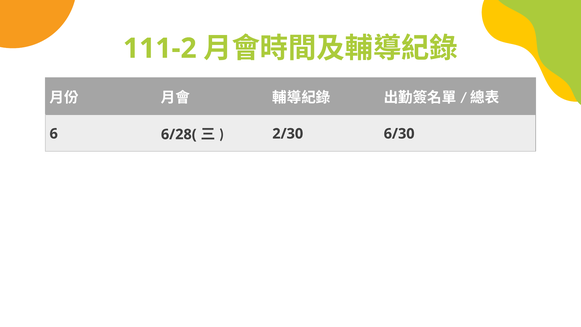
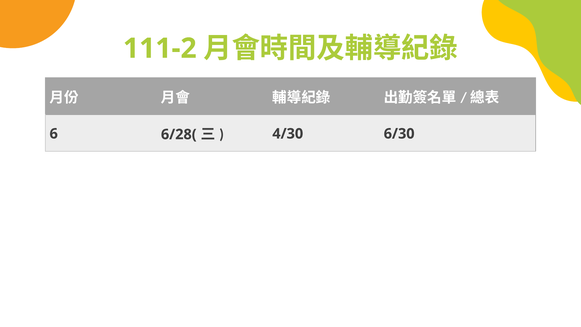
2/30: 2/30 -> 4/30
